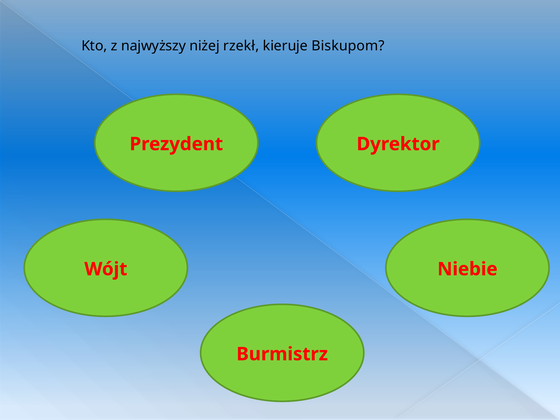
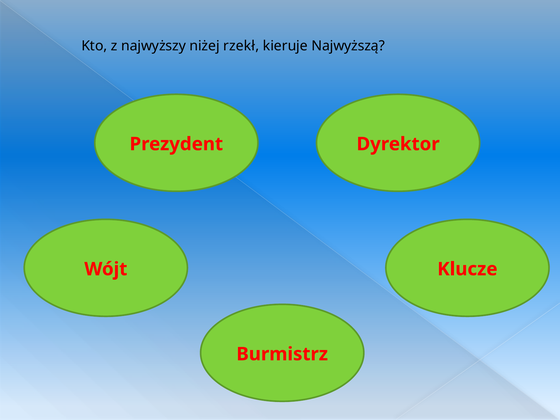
Biskupom: Biskupom -> Najwyższą
Niebie: Niebie -> Klucze
